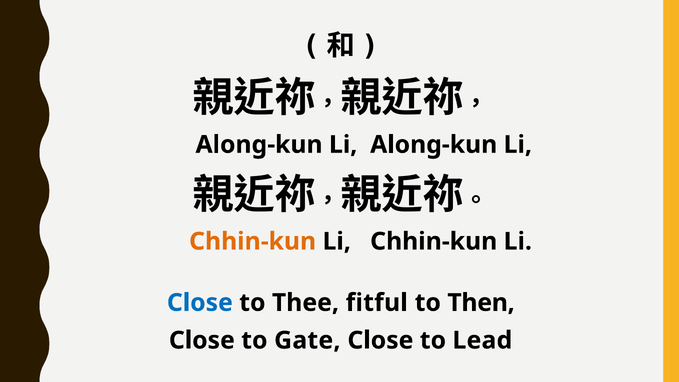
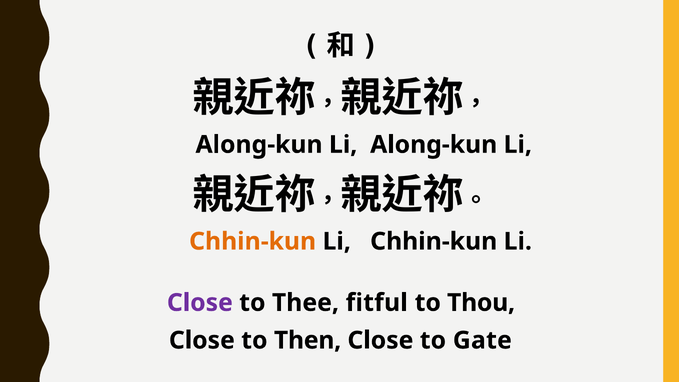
Close at (200, 303) colour: blue -> purple
Then: Then -> Thou
Gate: Gate -> Then
Lead: Lead -> Gate
